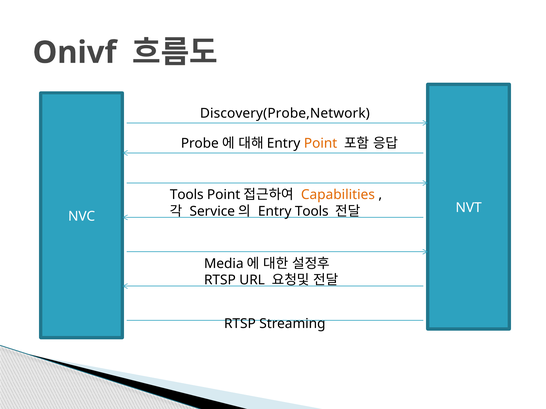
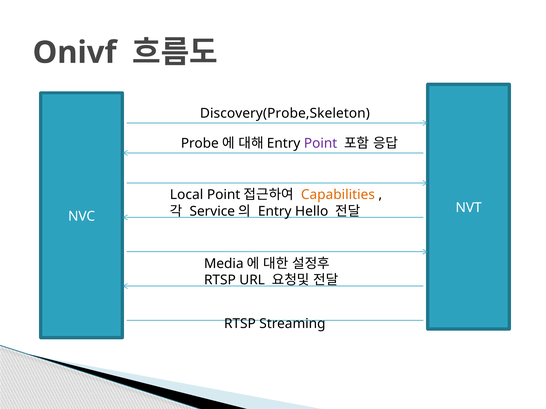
Discovery(Probe,Network: Discovery(Probe,Network -> Discovery(Probe,Skeleton
Point colour: orange -> purple
Tools at (187, 195): Tools -> Local
Entry Tools: Tools -> Hello
